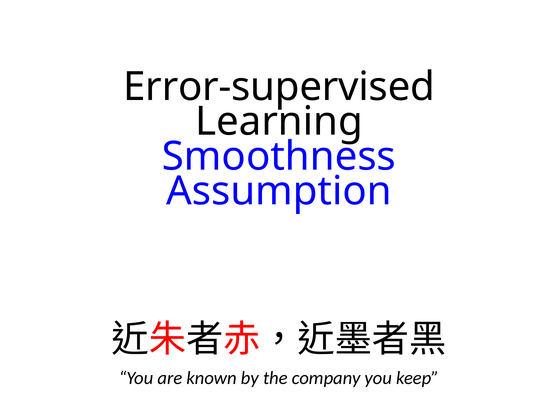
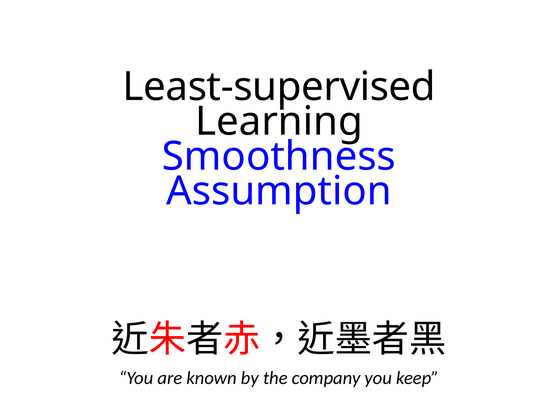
Error-supervised: Error-supervised -> Least-supervised
